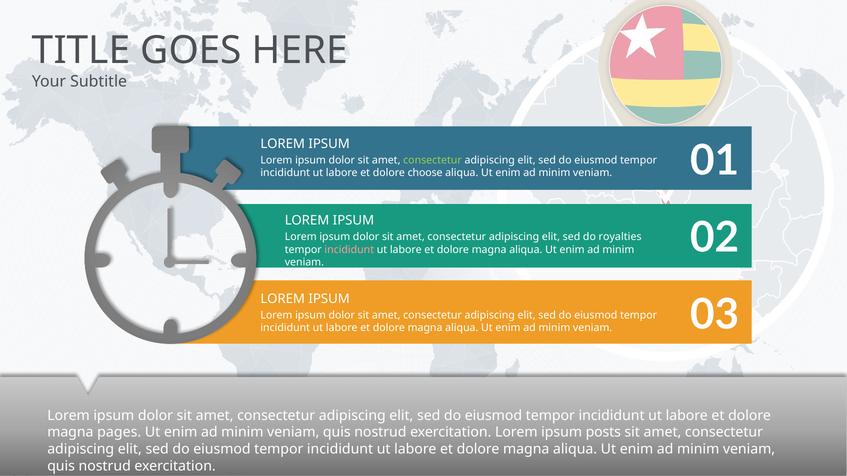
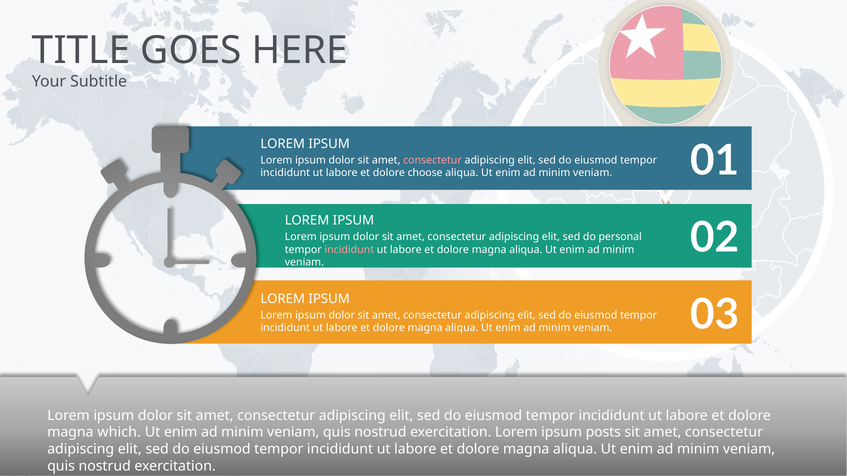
consectetur at (432, 160) colour: light green -> pink
royalties: royalties -> personal
pages: pages -> which
